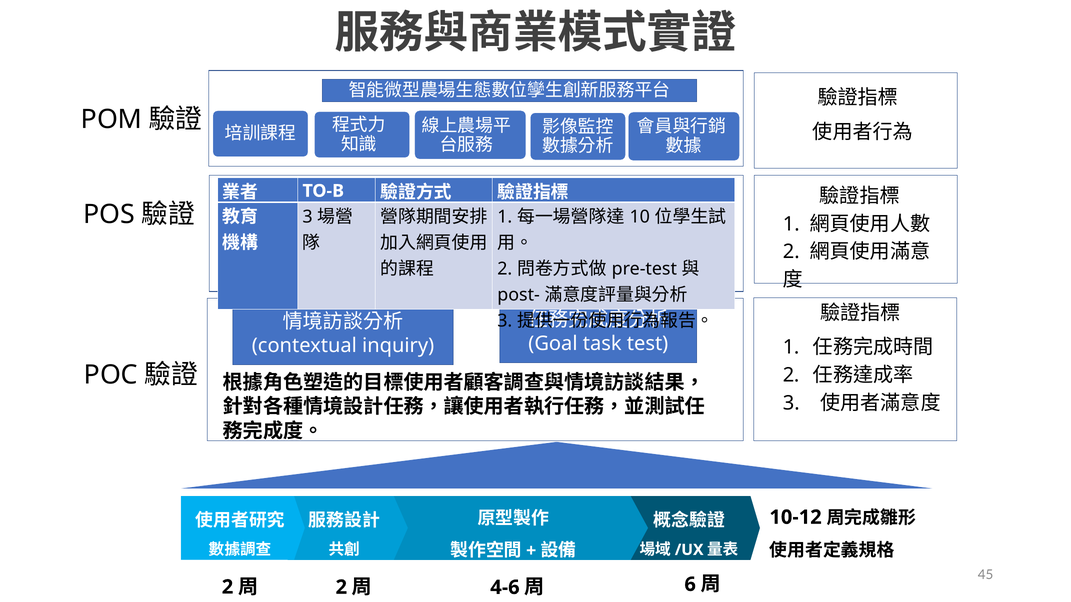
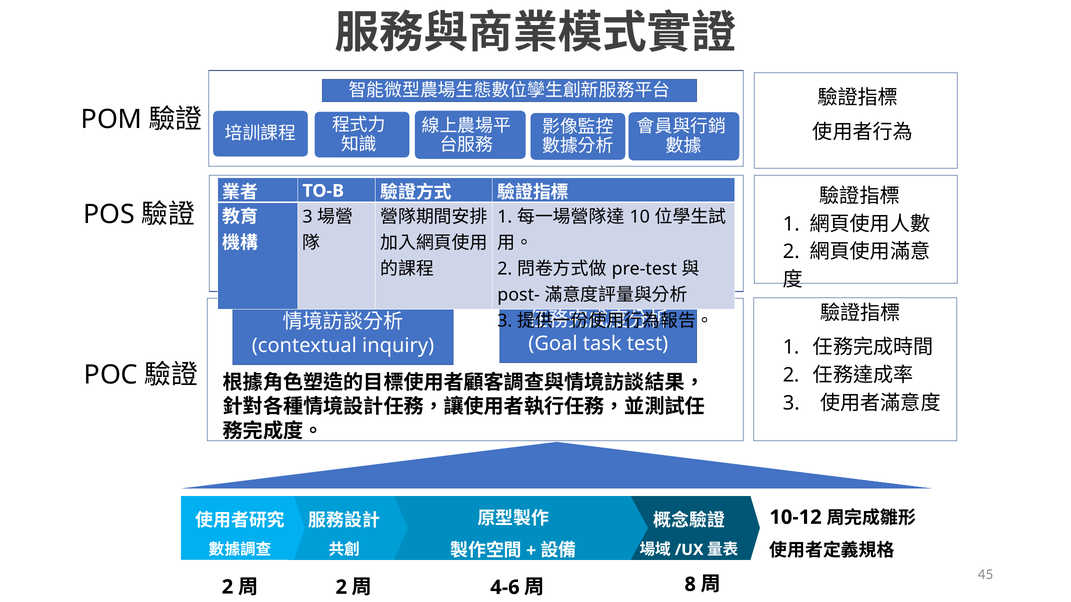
6: 6 -> 8
